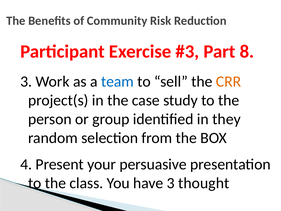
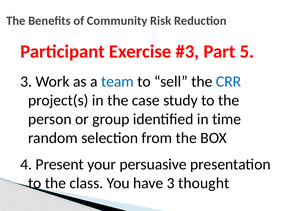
8: 8 -> 5
CRR colour: orange -> blue
they: they -> time
